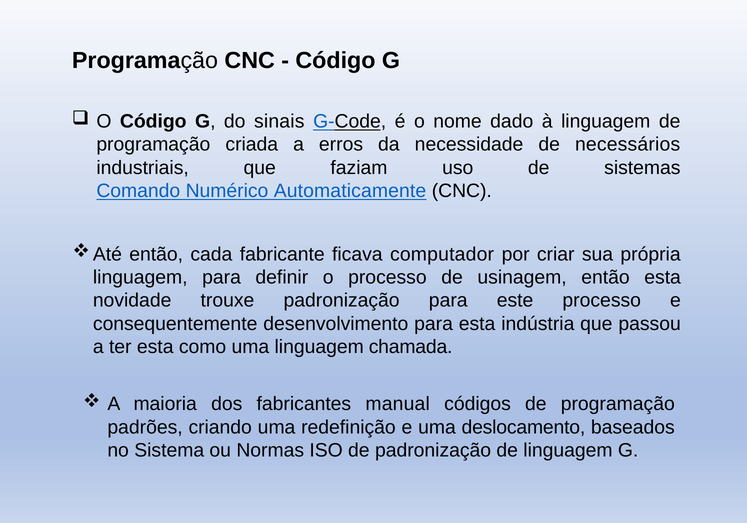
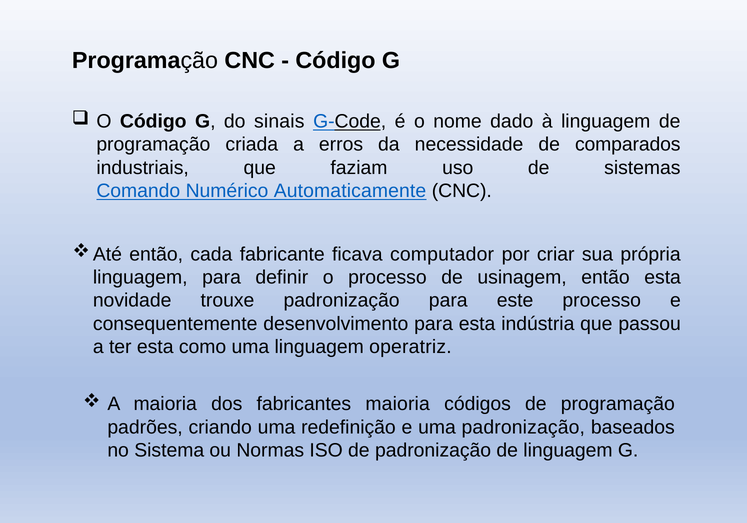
necessários: necessários -> comparados
chamada: chamada -> operatriz
fabricantes manual: manual -> maioria
uma deslocamento: deslocamento -> padronização
